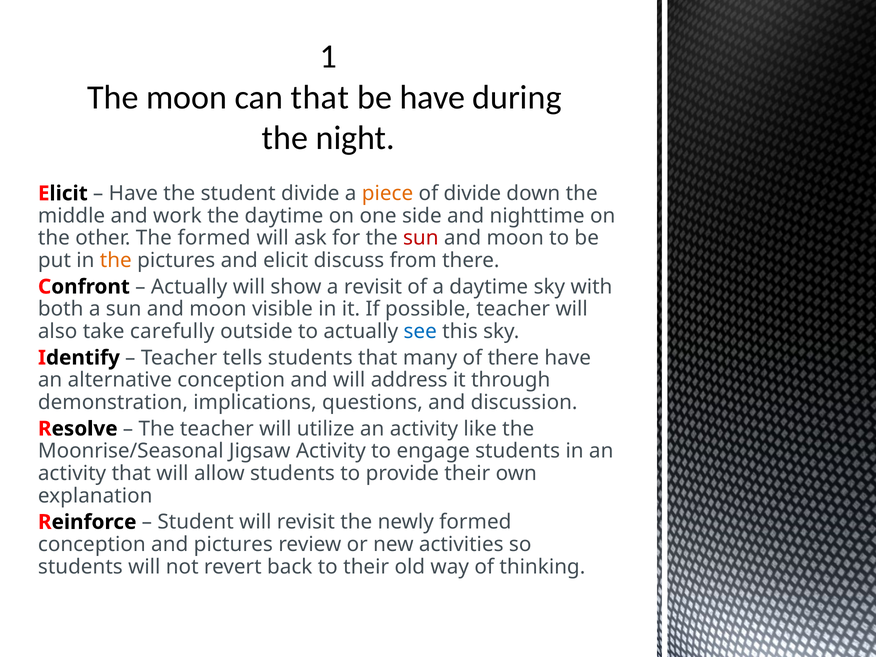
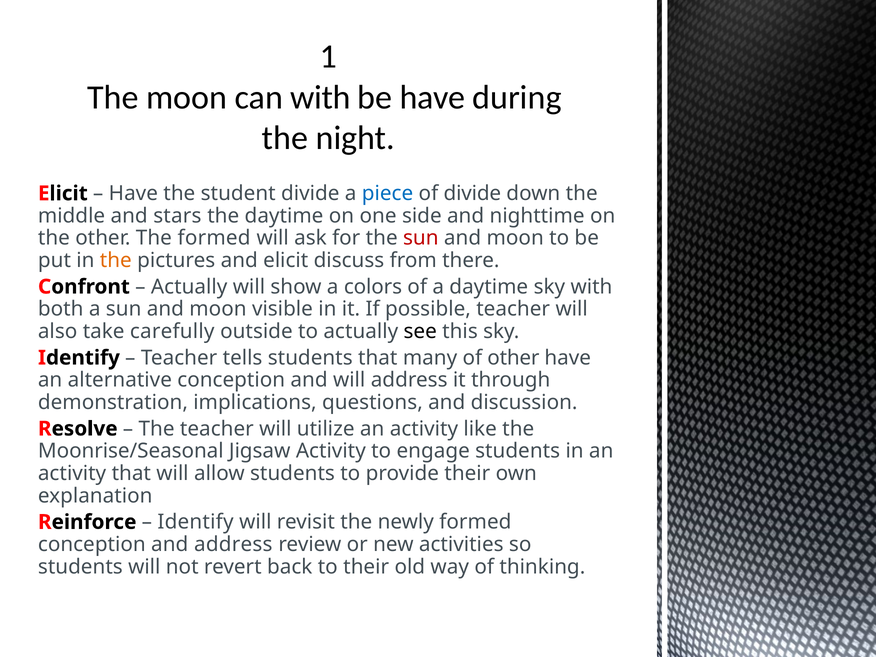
can that: that -> with
piece colour: orange -> blue
work: work -> stars
a revisit: revisit -> colors
see colour: blue -> black
of there: there -> other
Student at (196, 522): Student -> Identify
and pictures: pictures -> address
